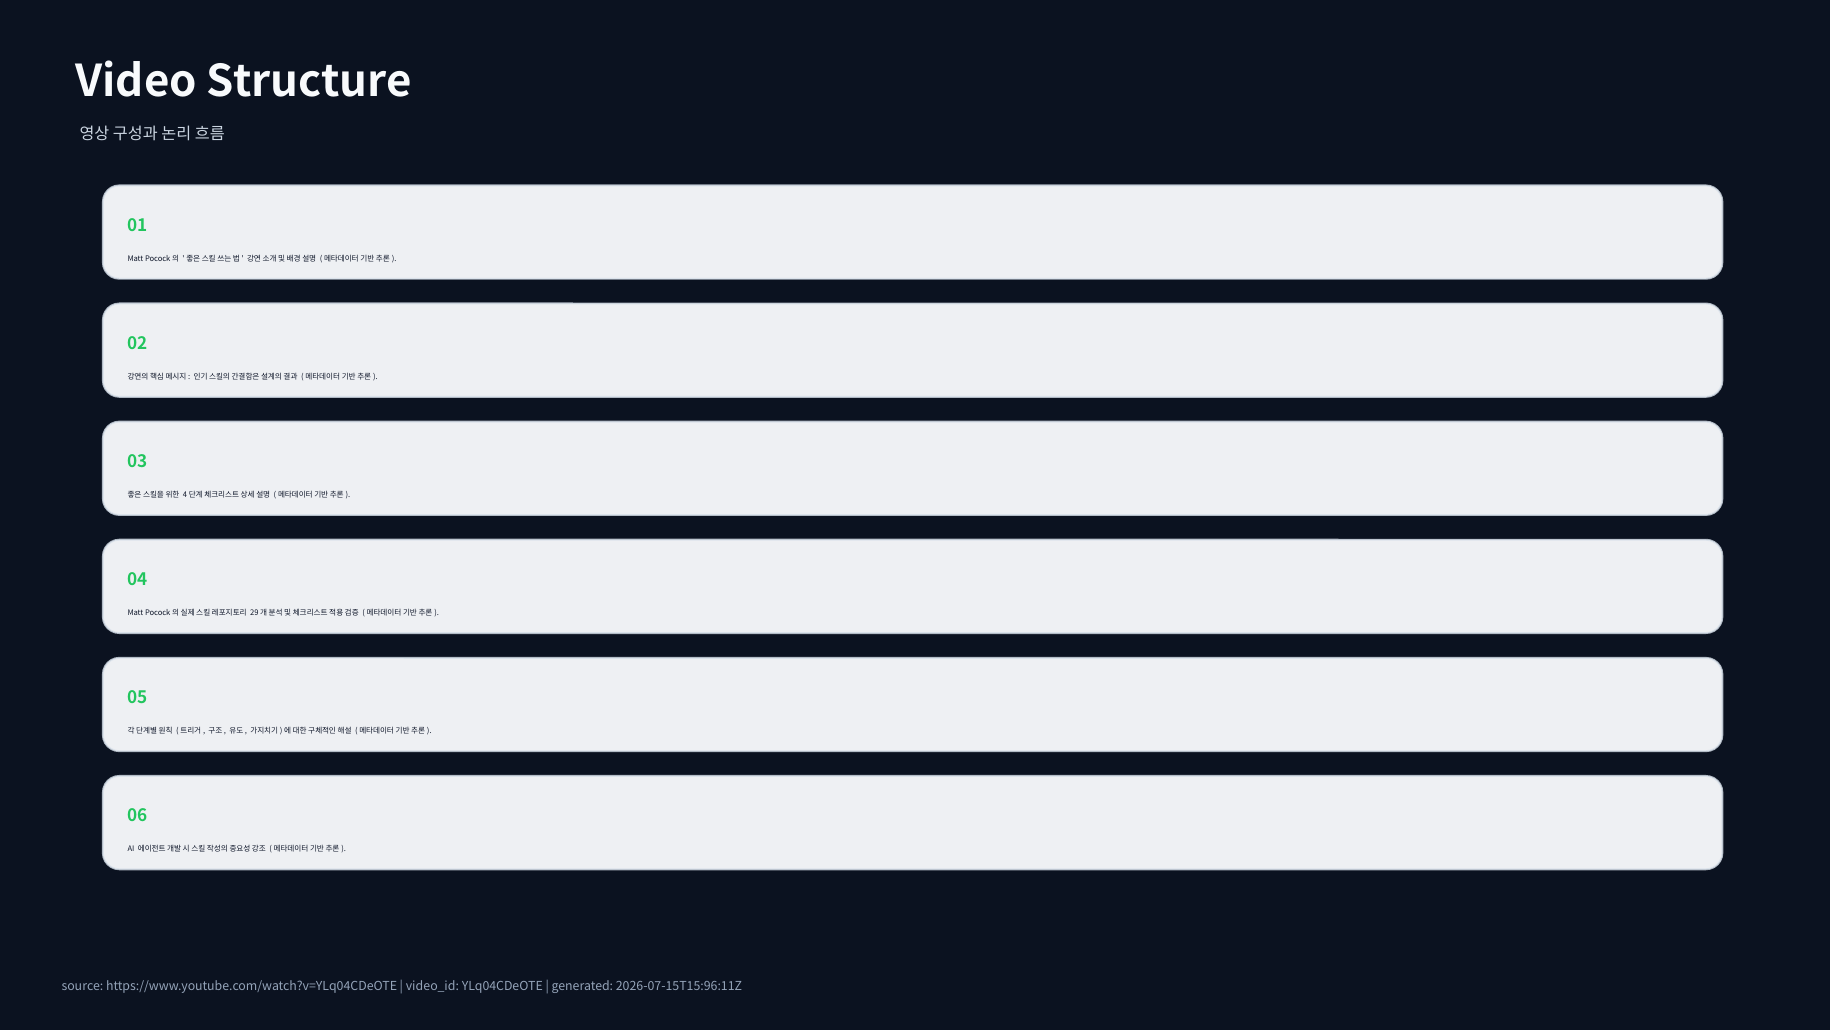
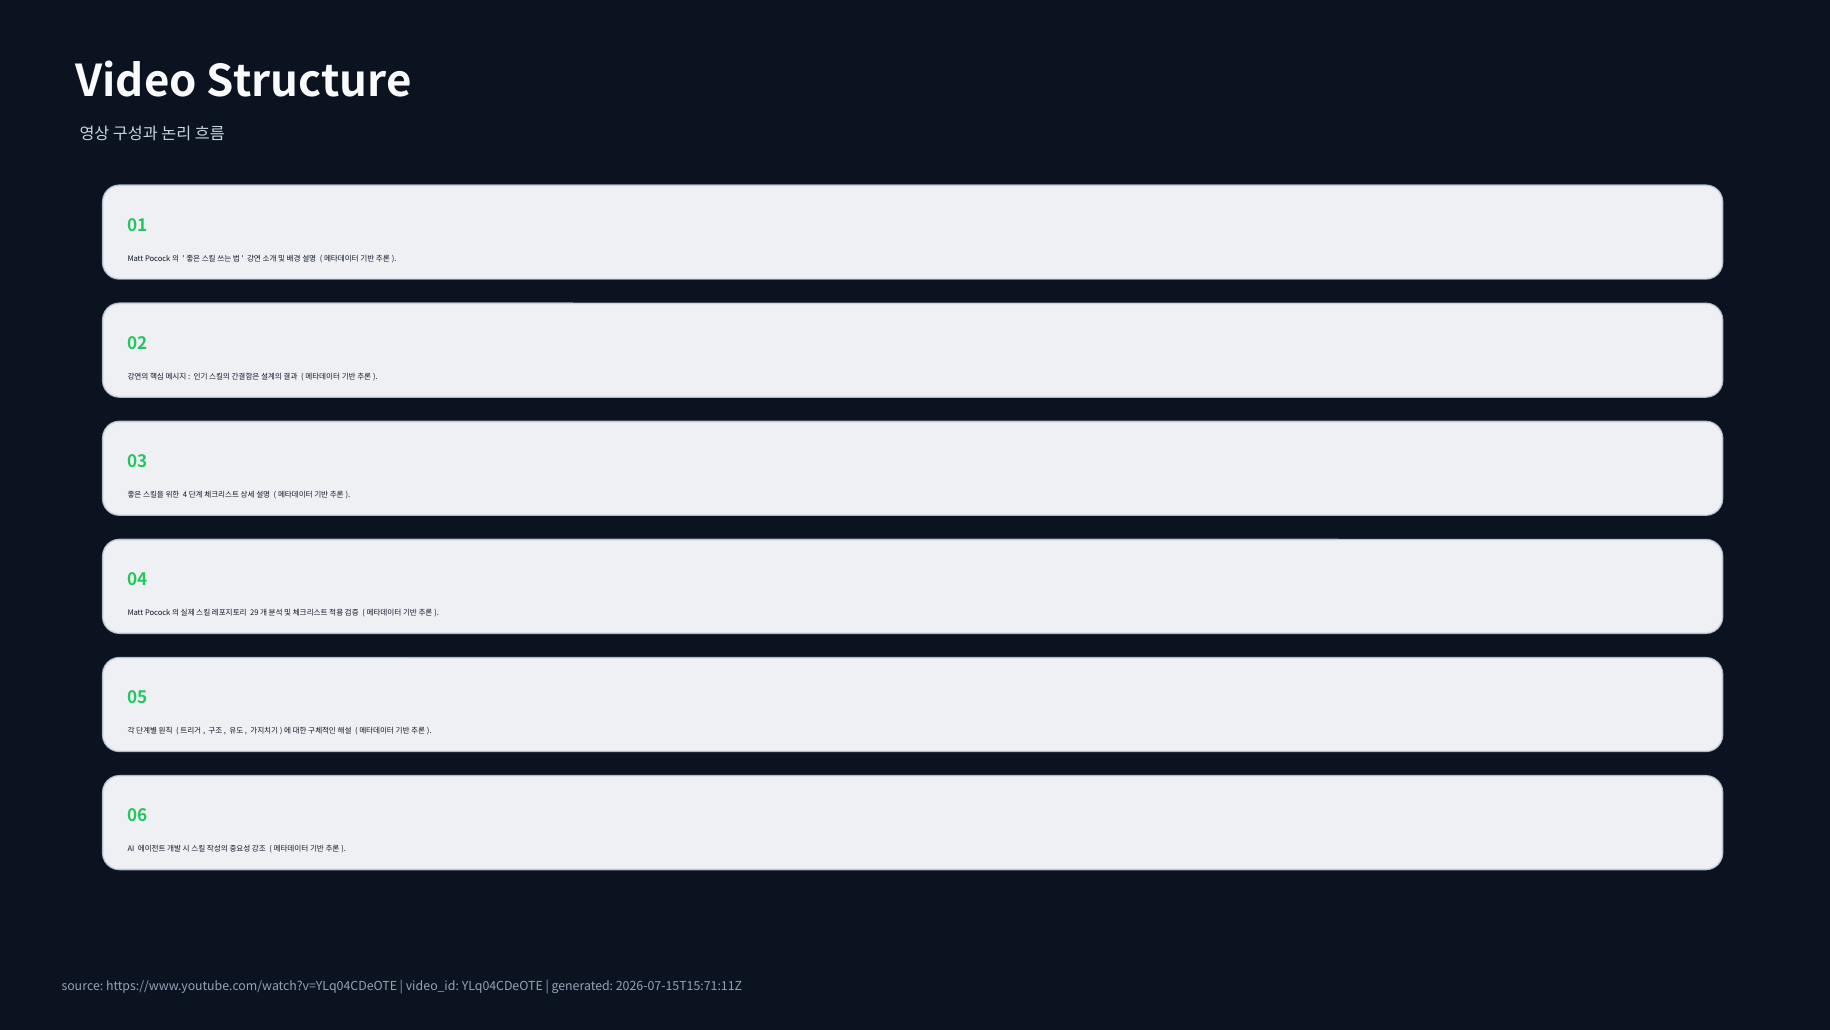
2026-07-15T15:96:11Z: 2026-07-15T15:96:11Z -> 2026-07-15T15:71:11Z
